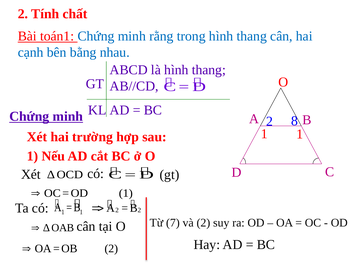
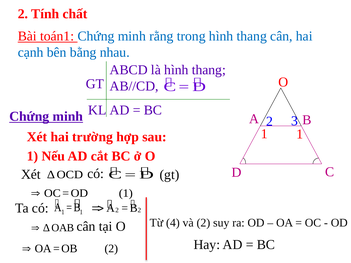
8: 8 -> 3
7: 7 -> 4
